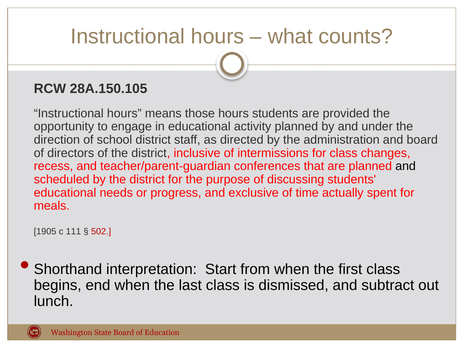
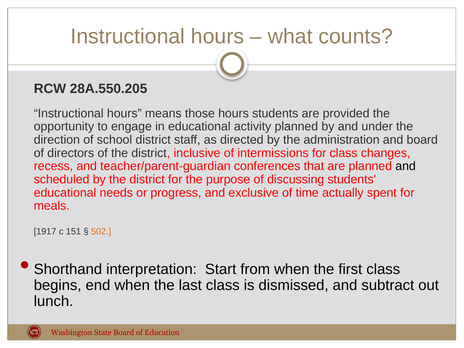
28A.150.105: 28A.150.105 -> 28A.550.205
1905: 1905 -> 1917
111: 111 -> 151
502 colour: red -> orange
